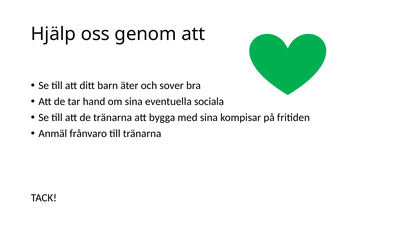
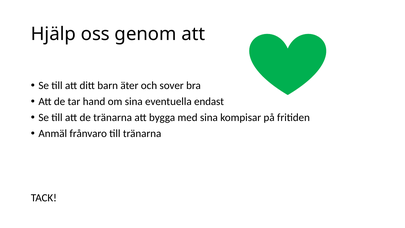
sociala: sociala -> endast
